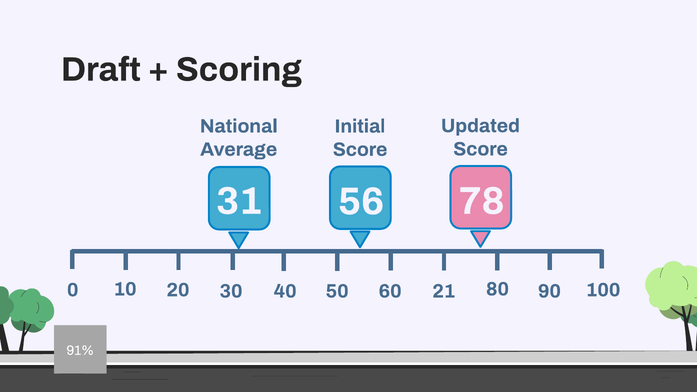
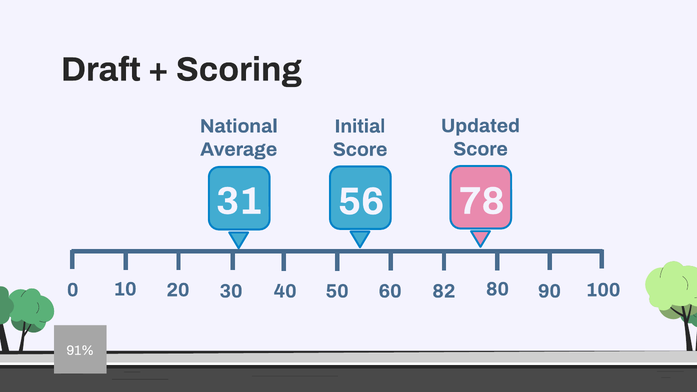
21: 21 -> 82
